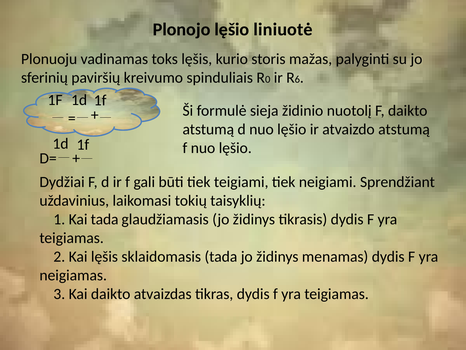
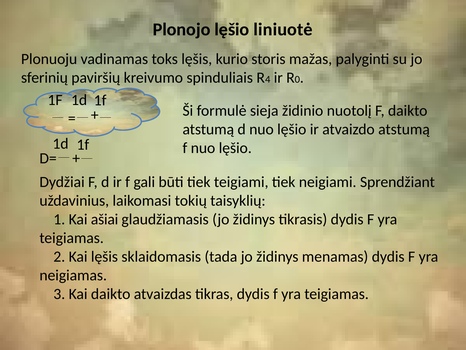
0: 0 -> 4
6: 6 -> 0
Kai tada: tada -> ašiai
